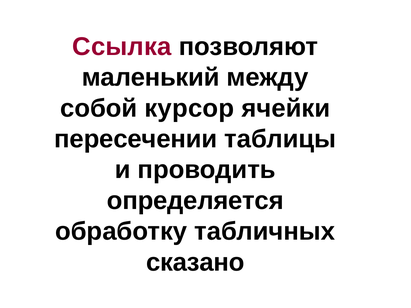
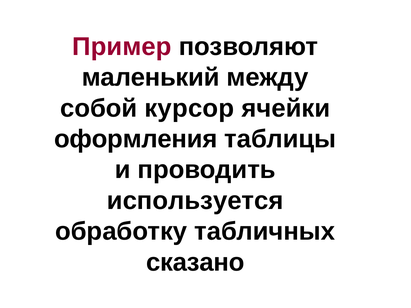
Ссылка: Ссылка -> Пример
пересечении: пересечении -> оформления
определяется: определяется -> используется
